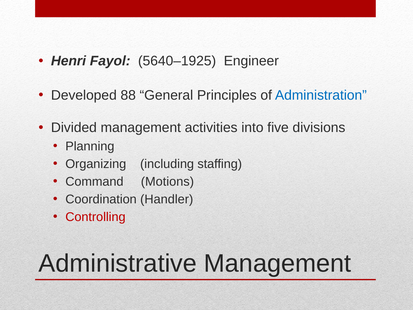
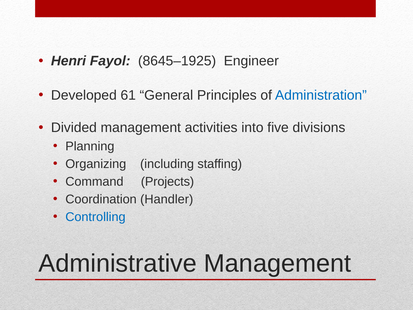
5640–1925: 5640–1925 -> 8645–1925
88: 88 -> 61
Motions: Motions -> Projects
Controlling colour: red -> blue
